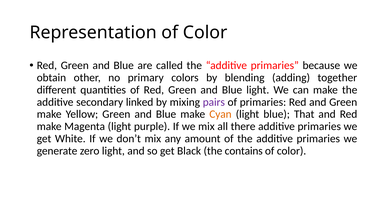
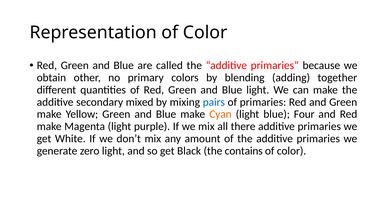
linked: linked -> mixed
pairs colour: purple -> blue
That: That -> Four
